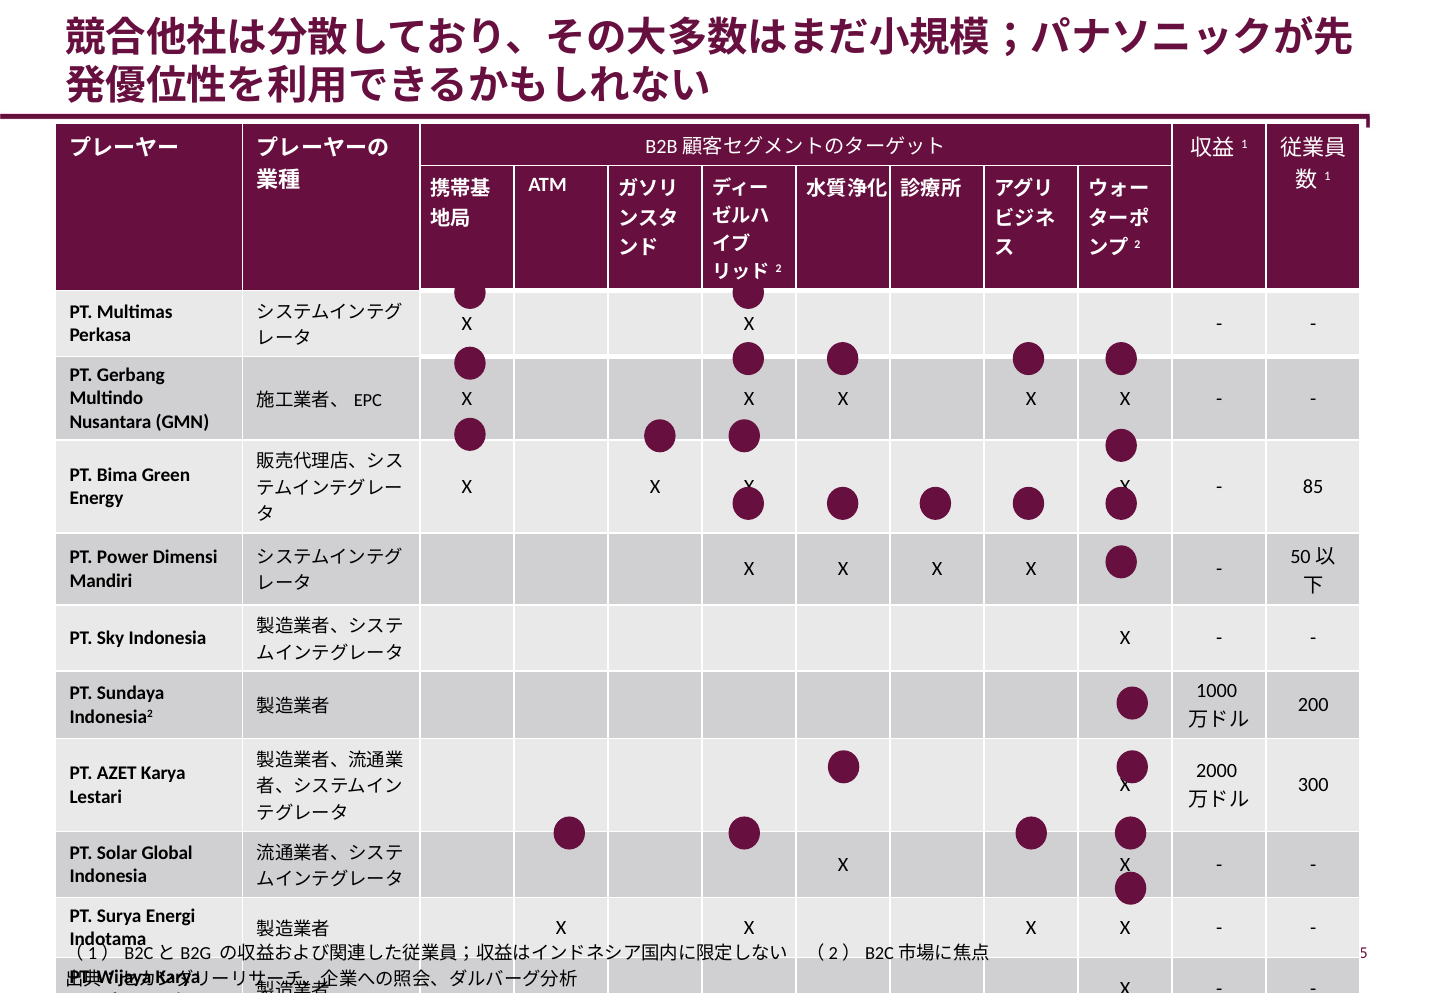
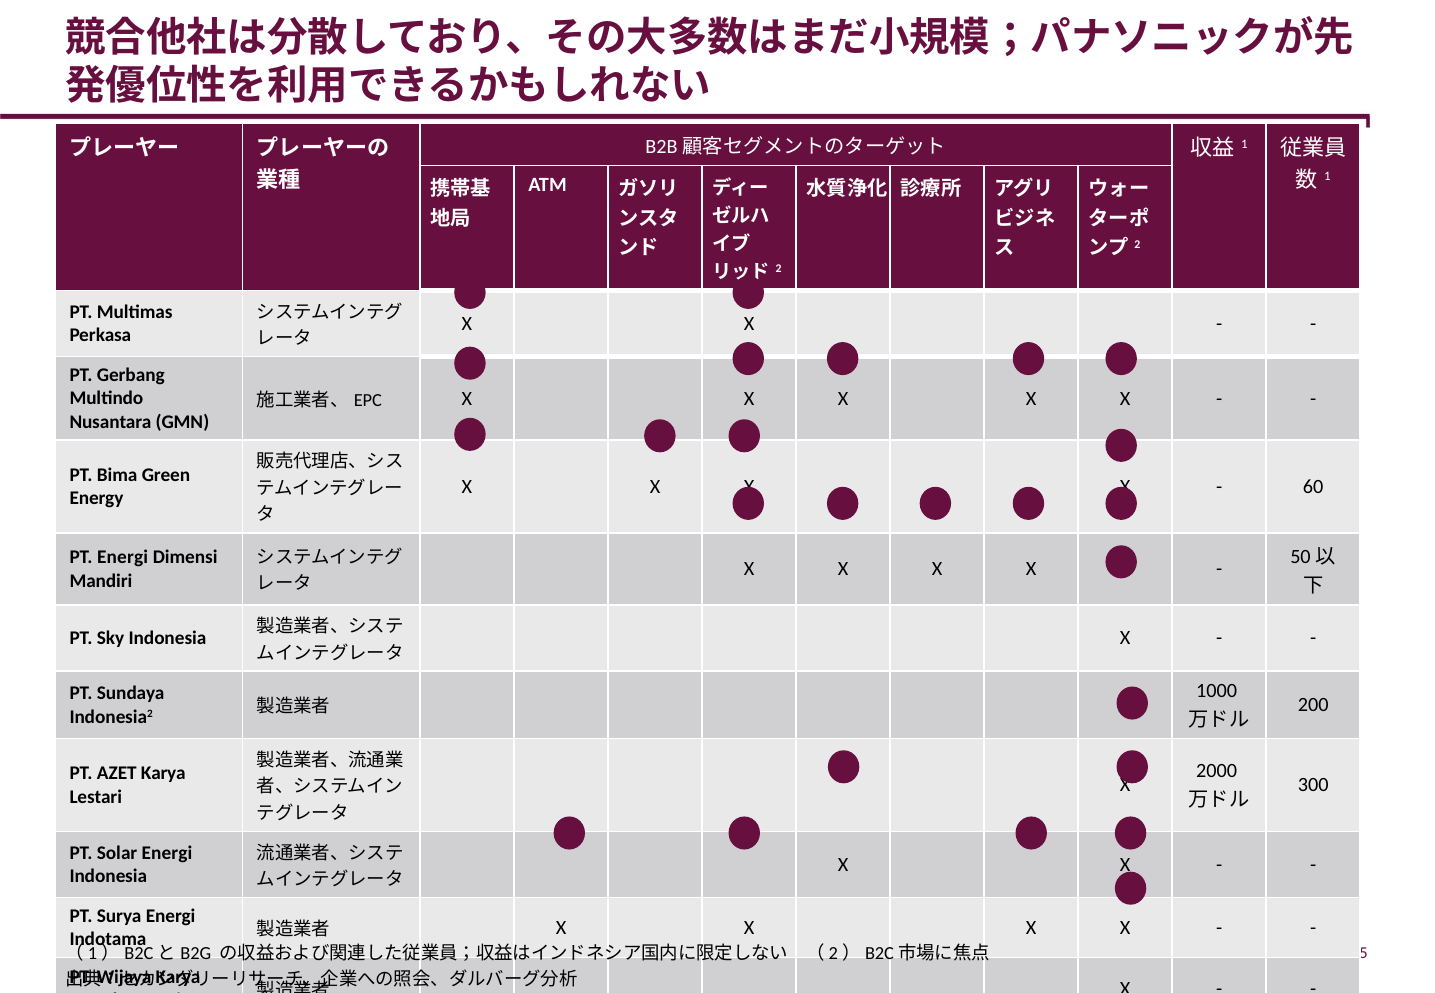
85: 85 -> 60
PT Power: Power -> Energi
Solar Global: Global -> Energi
